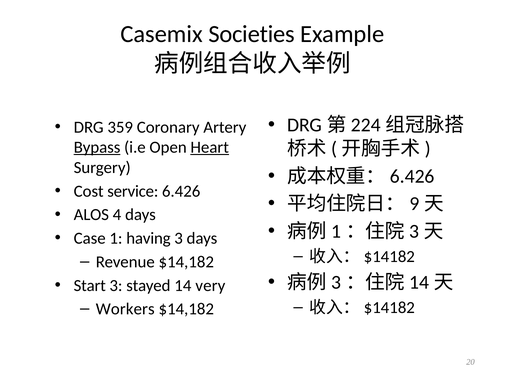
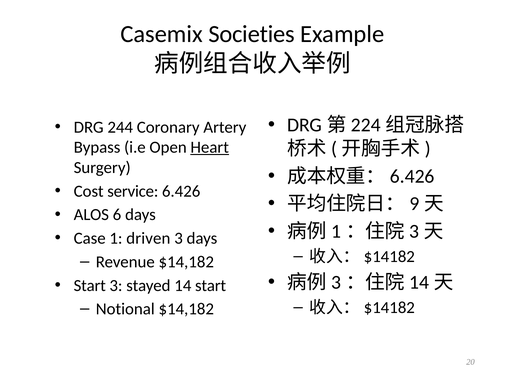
359: 359 -> 244
Bypass underline: present -> none
4: 4 -> 6
having: having -> driven
14 very: very -> start
Workers: Workers -> Notional
